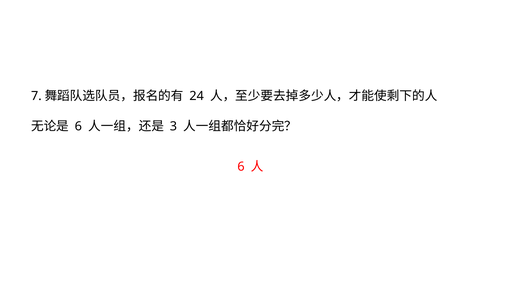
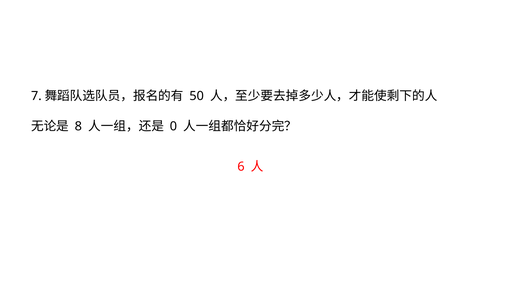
24: 24 -> 50
6 at (78, 126): 6 -> 8
3: 3 -> 0
